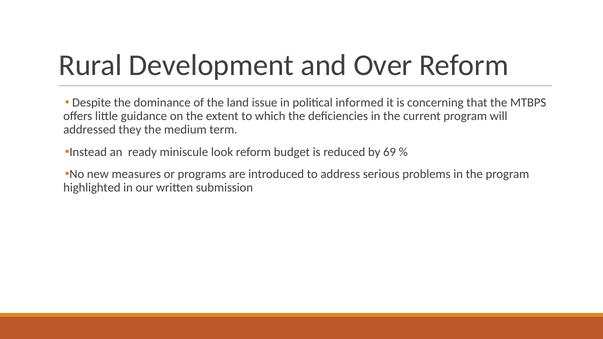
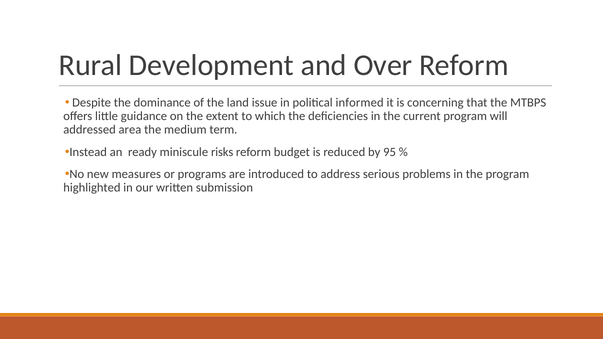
they: they -> area
look: look -> risks
69: 69 -> 95
